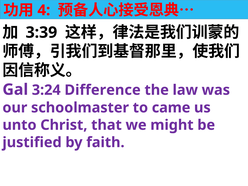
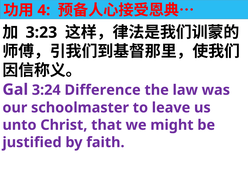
3:39: 3:39 -> 3:23
came: came -> leave
